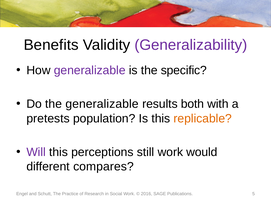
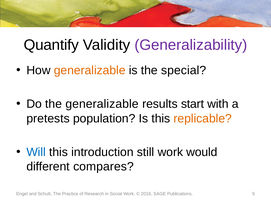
Benefits: Benefits -> Quantify
generalizable at (90, 70) colour: purple -> orange
specific: specific -> special
both: both -> start
Will colour: purple -> blue
perceptions: perceptions -> introduction
